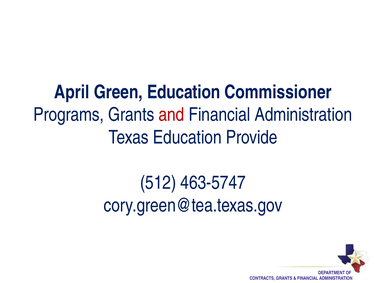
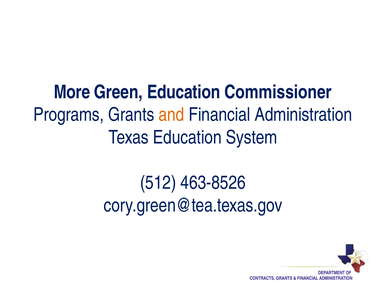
April: April -> More
and colour: red -> orange
Provide: Provide -> System
463-5747: 463-5747 -> 463-8526
